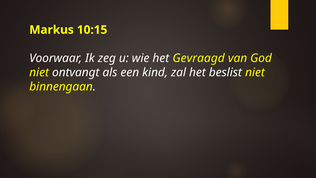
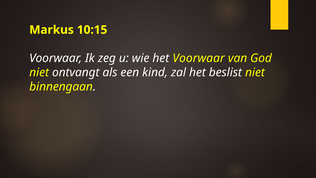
het Gevraagd: Gevraagd -> Voorwaar
